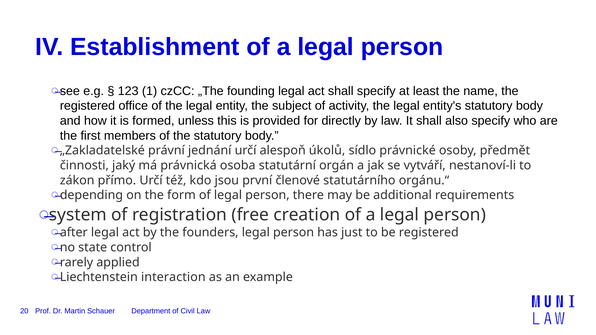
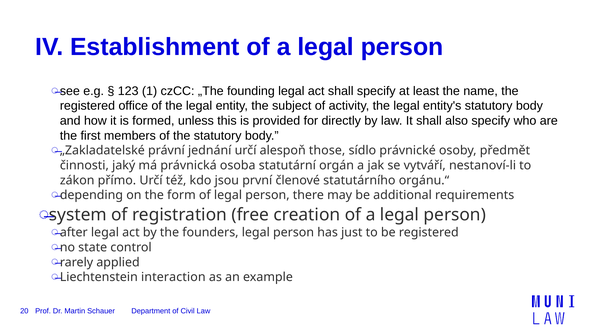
úkolů: úkolů -> those
